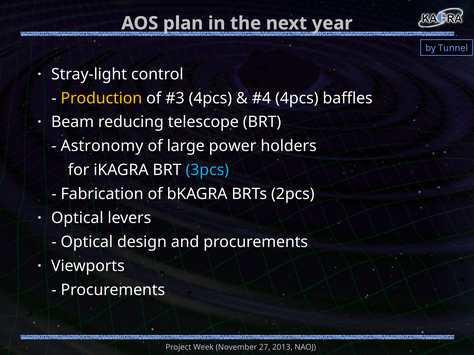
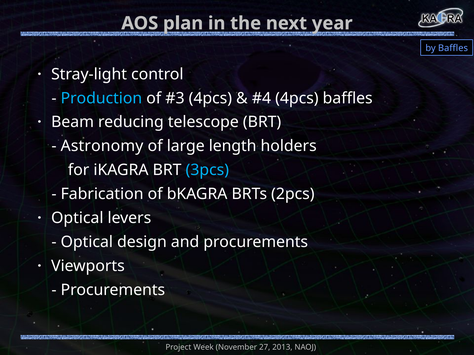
by Tunnel: Tunnel -> Baffles
Production colour: yellow -> light blue
power: power -> length
